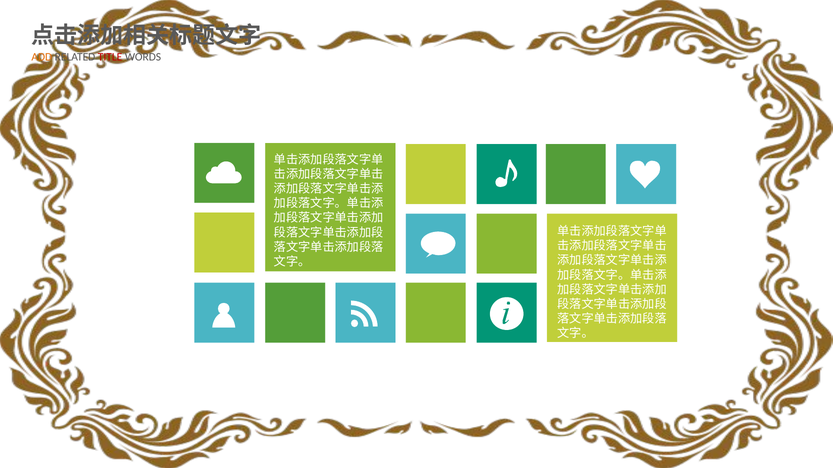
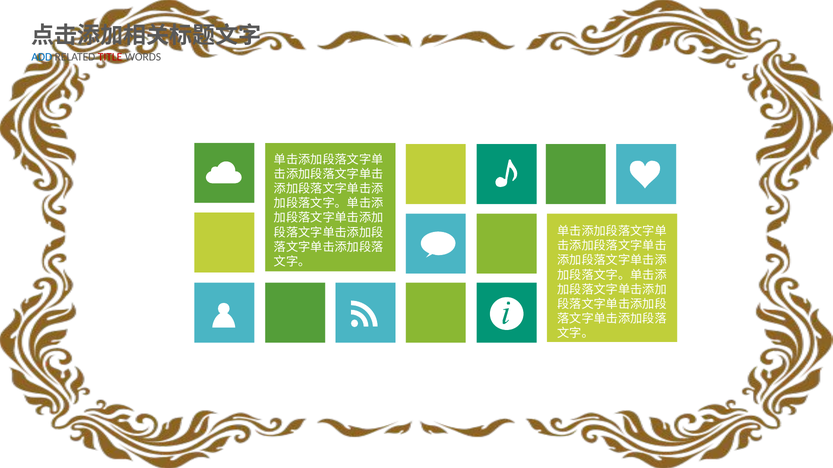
ADD colour: orange -> blue
